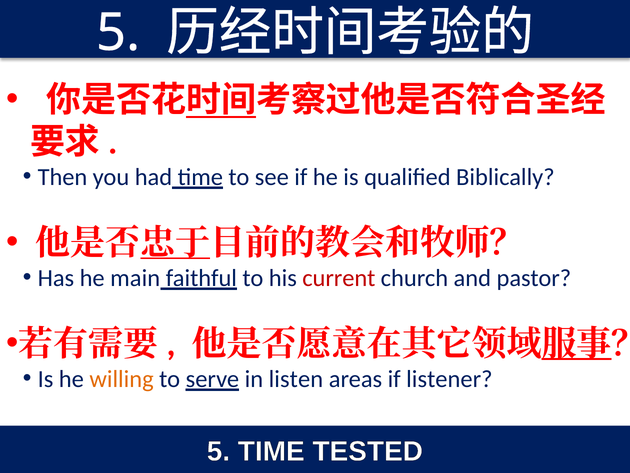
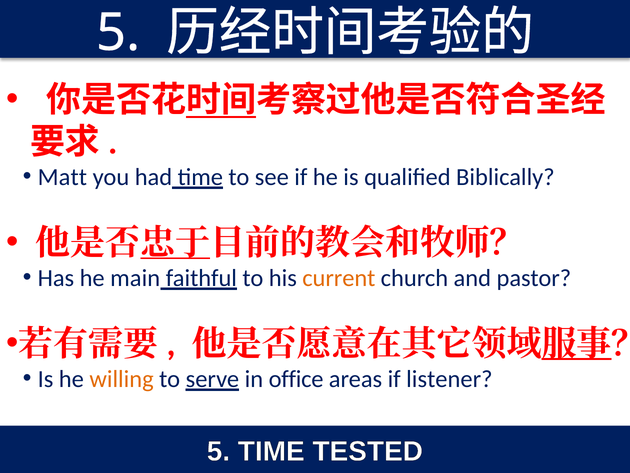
Then: Then -> Matt
current colour: red -> orange
listen: listen -> office
